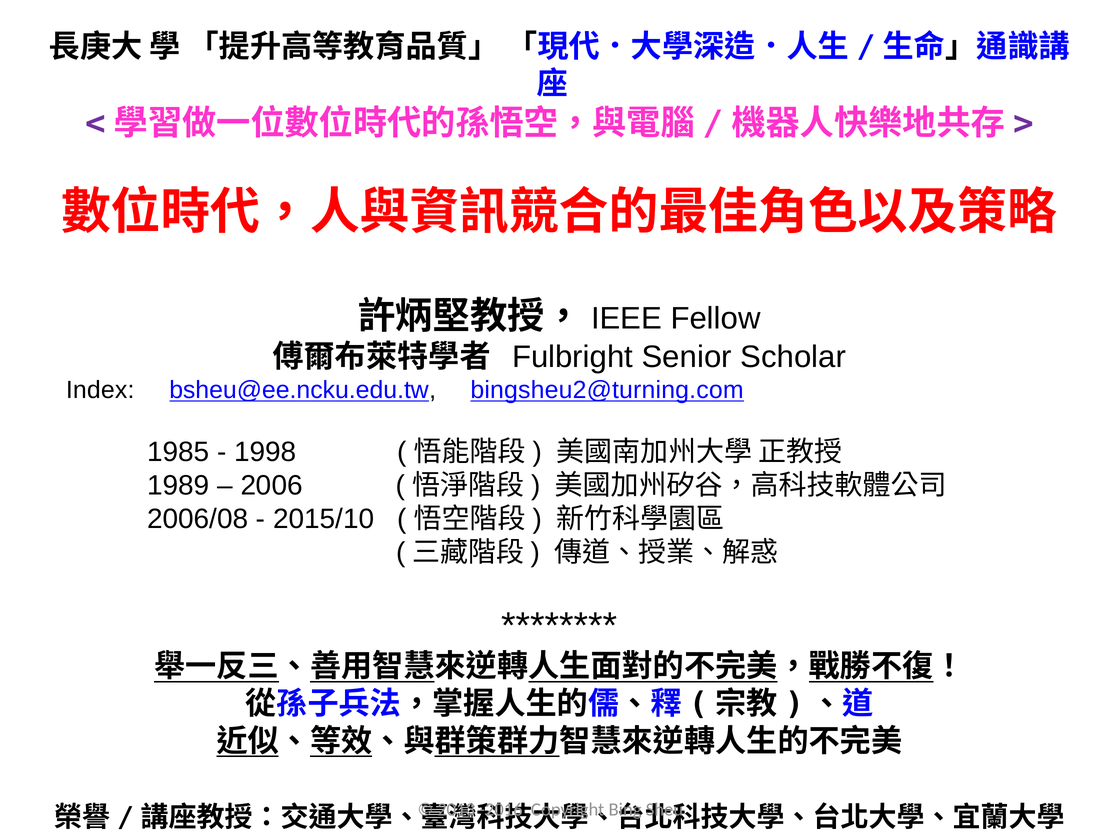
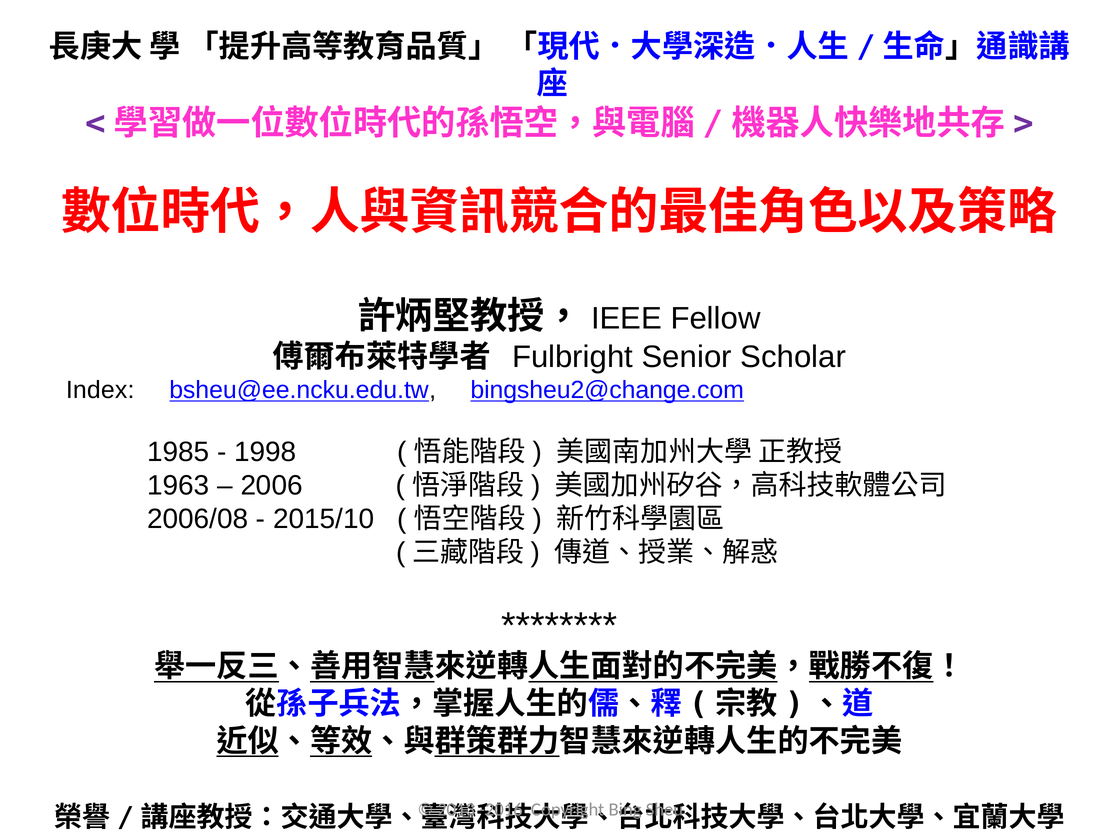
bingsheu2@turning.com: bingsheu2@turning.com -> bingsheu2@change.com
1989: 1989 -> 1963
